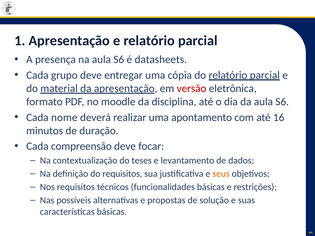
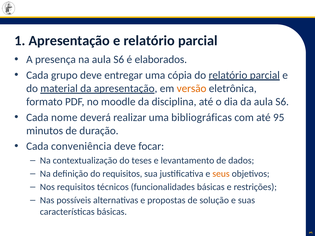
datasheets: datasheets -> elaborados
versão colour: red -> orange
apontamento: apontamento -> bibliográficas
16: 16 -> 95
compreensão: compreensão -> conveniência
